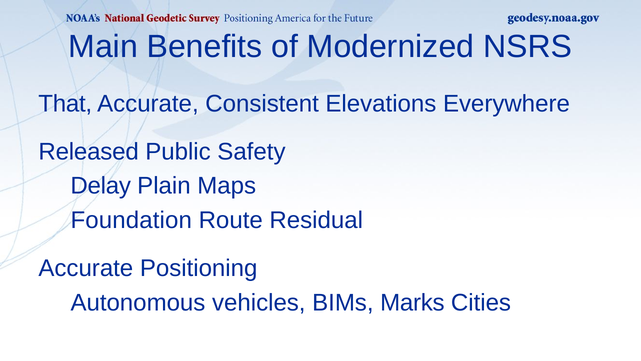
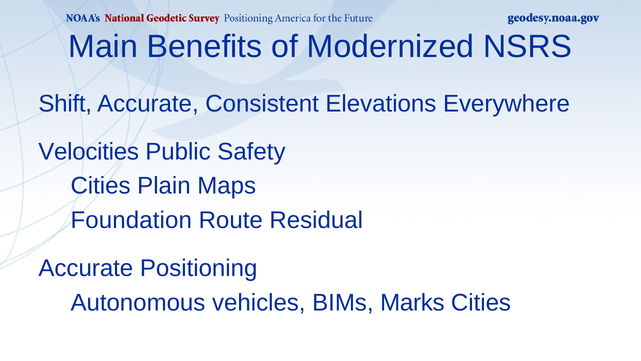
That: That -> Shift
Released: Released -> Velocities
Delay at (101, 186): Delay -> Cities
